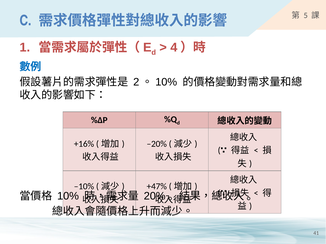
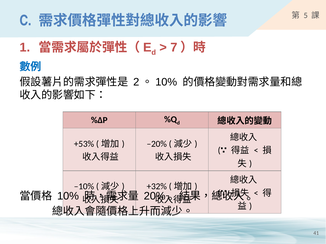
4: 4 -> 7
+16%: +16% -> +53%
+47%: +47% -> +32%
